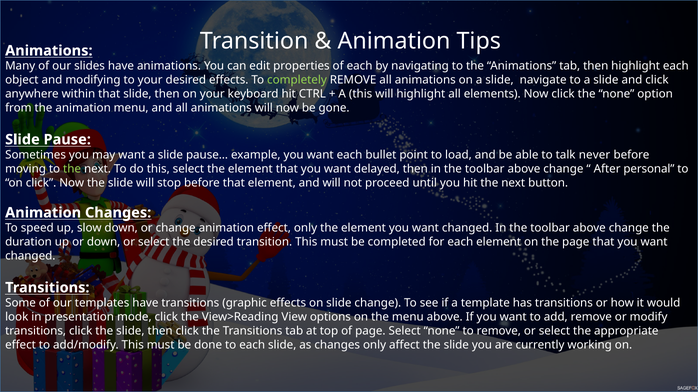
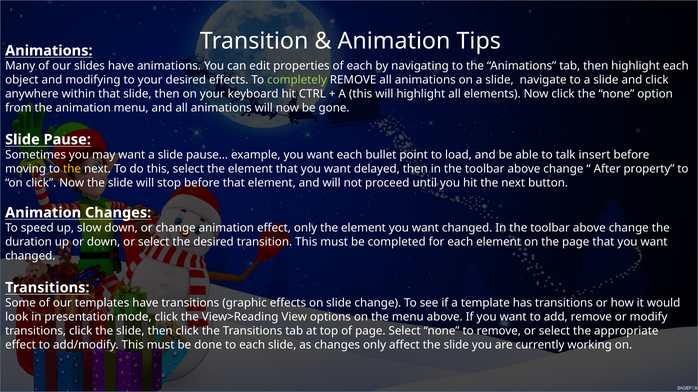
never: never -> insert
the at (72, 169) colour: light green -> yellow
personal: personal -> property
